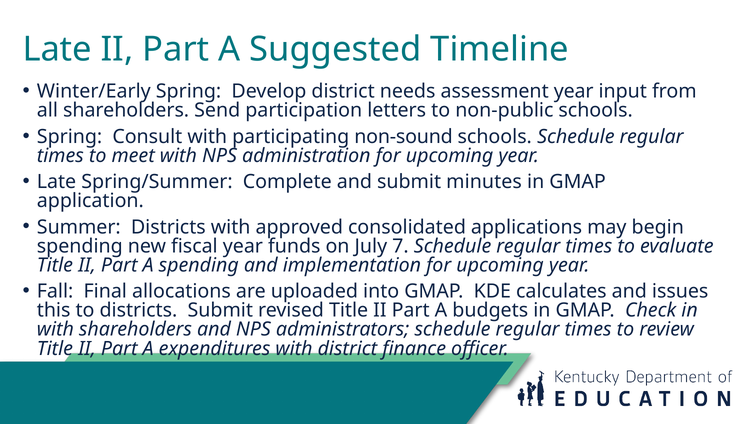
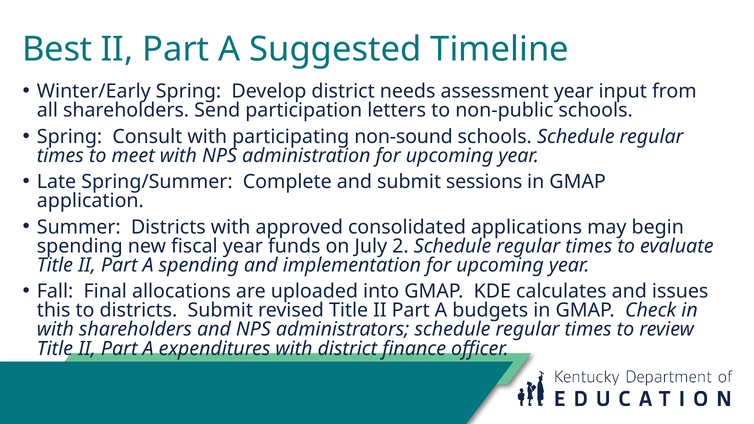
Late at (57, 49): Late -> Best
minutes: minutes -> sessions
7: 7 -> 2
